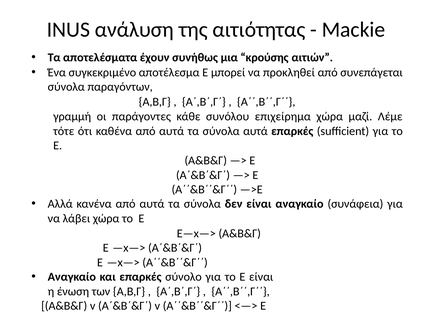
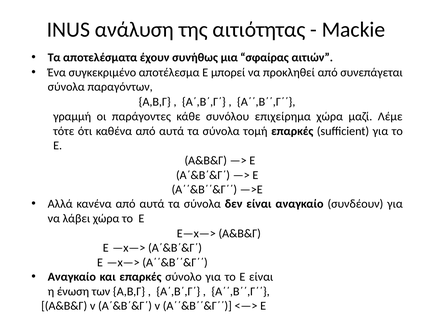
κρούσης: κρούσης -> σφαίρας
σύνολα αυτά: αυτά -> τομή
συνάφεια: συνάφεια -> συνδέουν
